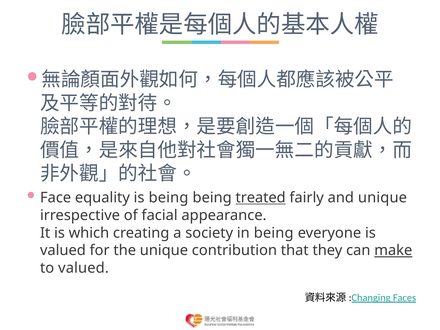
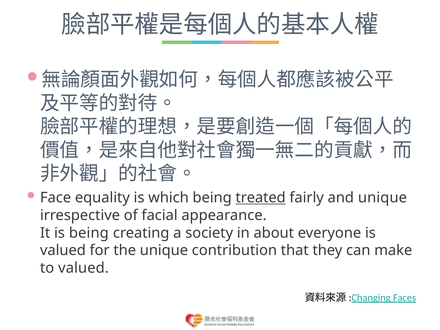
is being: being -> which
is which: which -> being
in being: being -> about
make underline: present -> none
